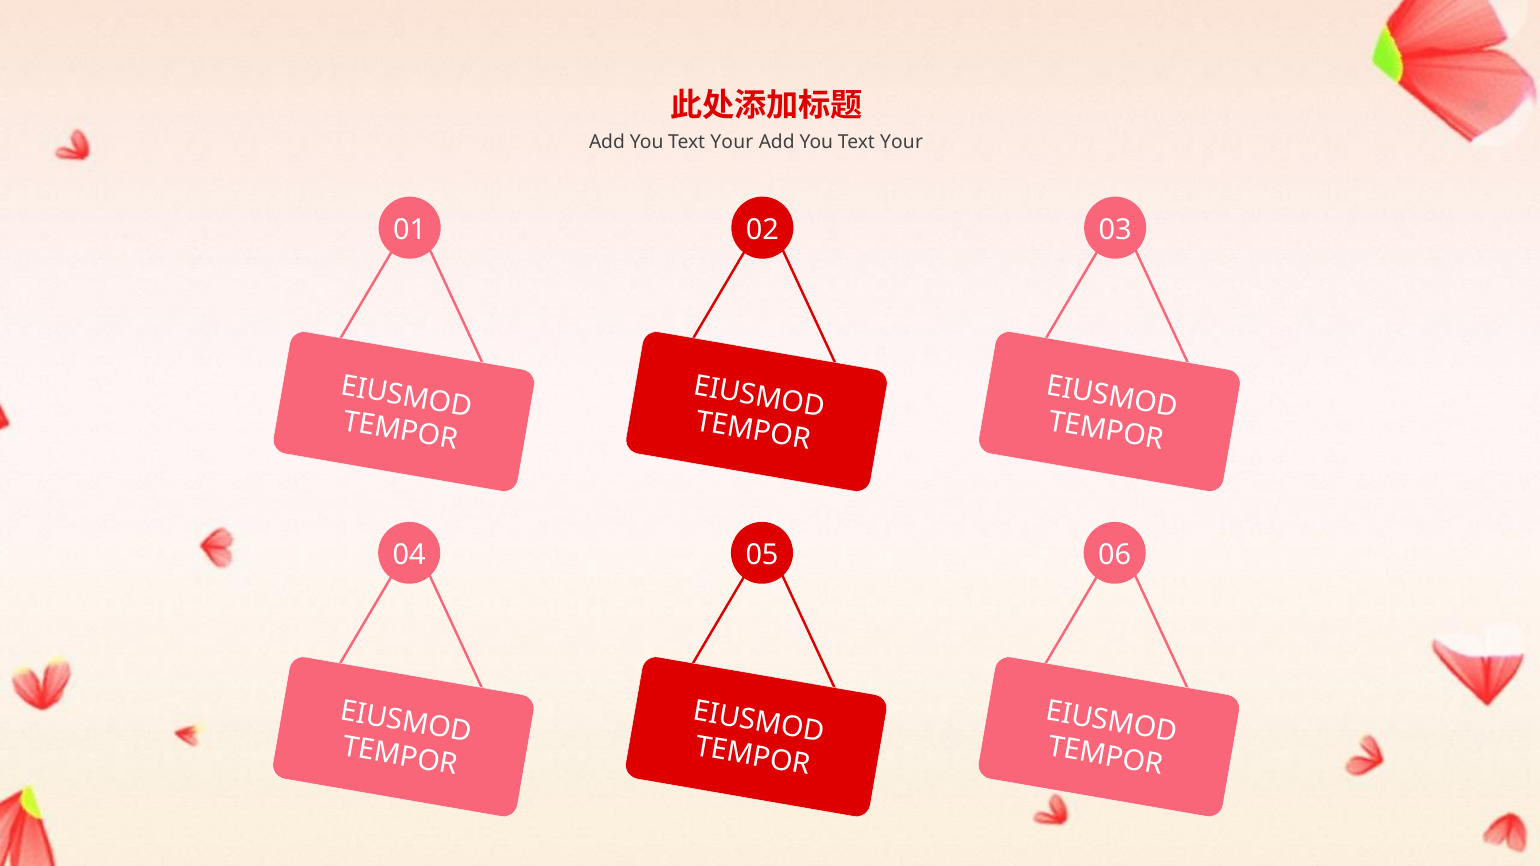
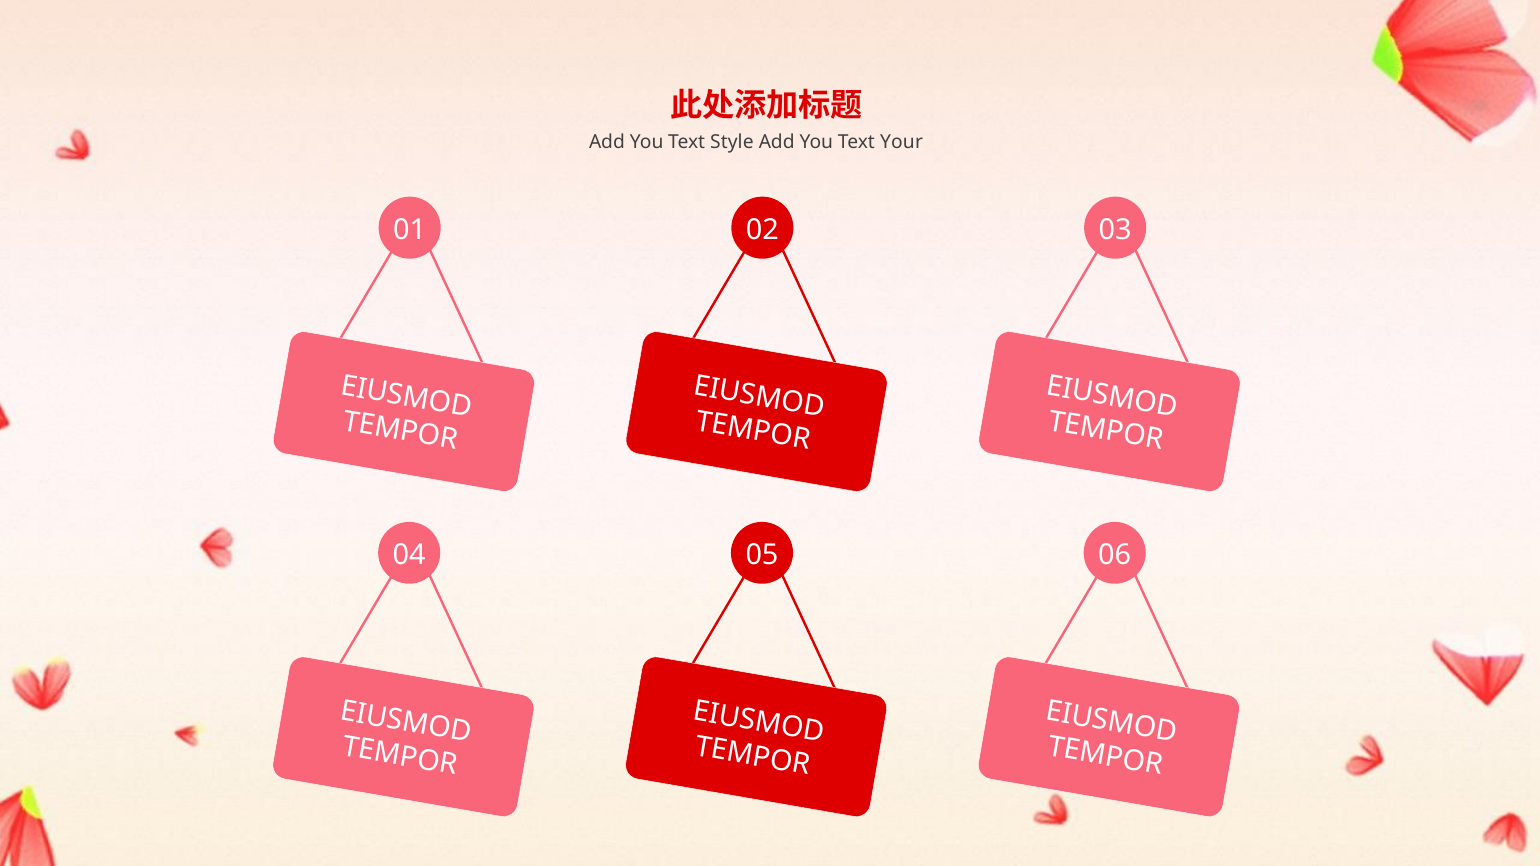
Your at (732, 142): Your -> Style
